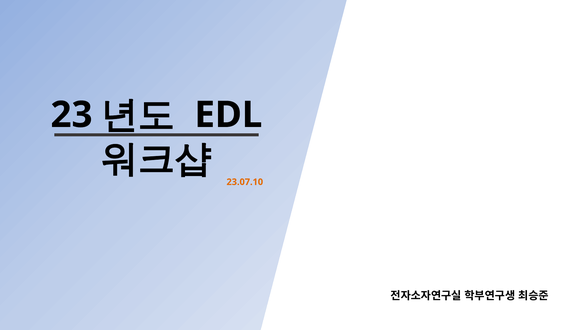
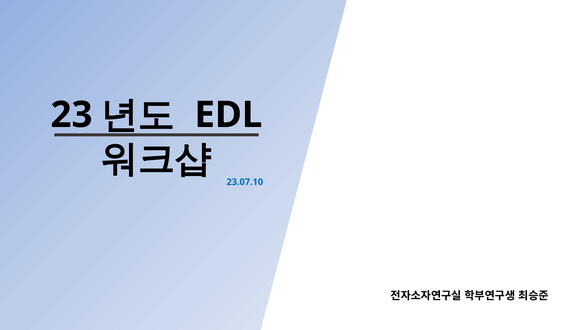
23.07.10 colour: orange -> blue
